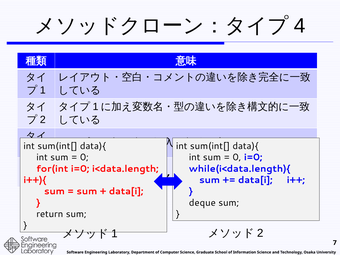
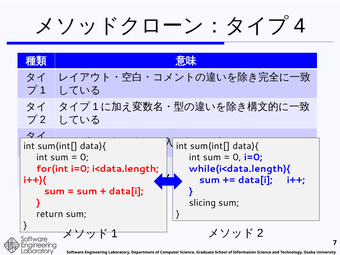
deque: deque -> slicing
